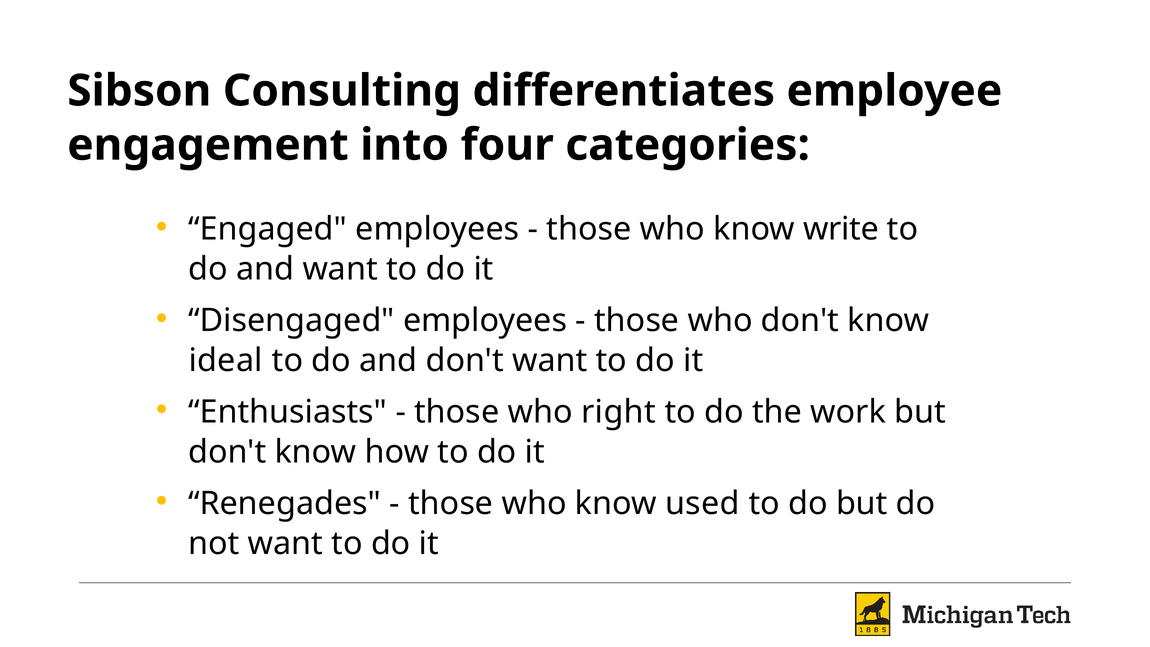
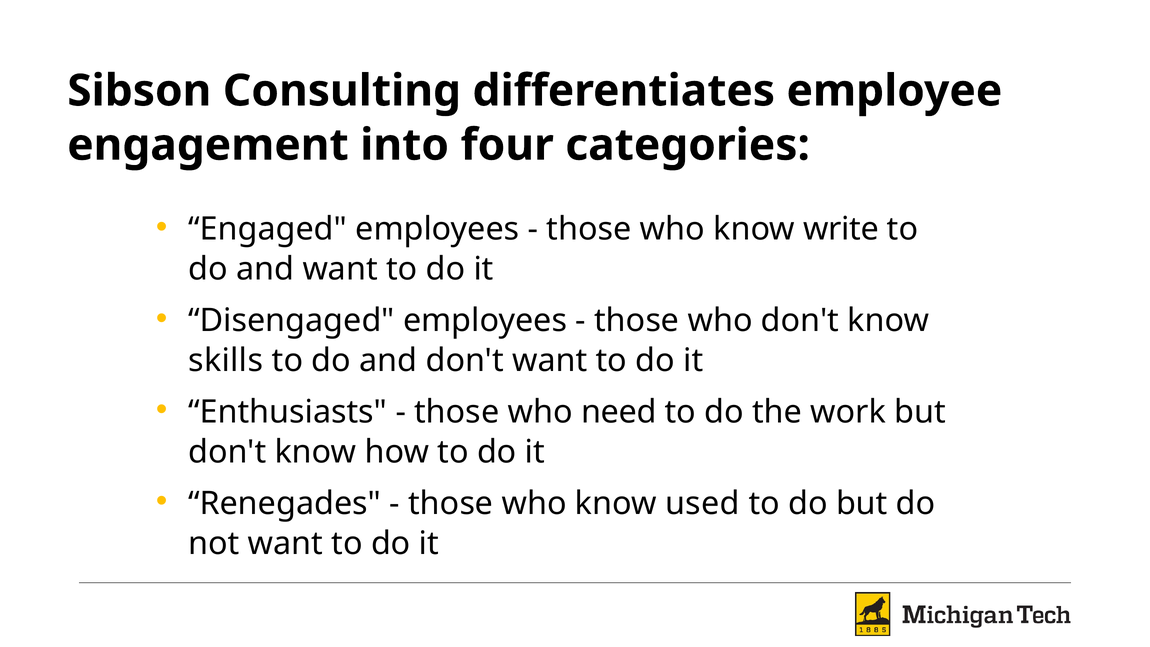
ideal: ideal -> skills
right: right -> need
